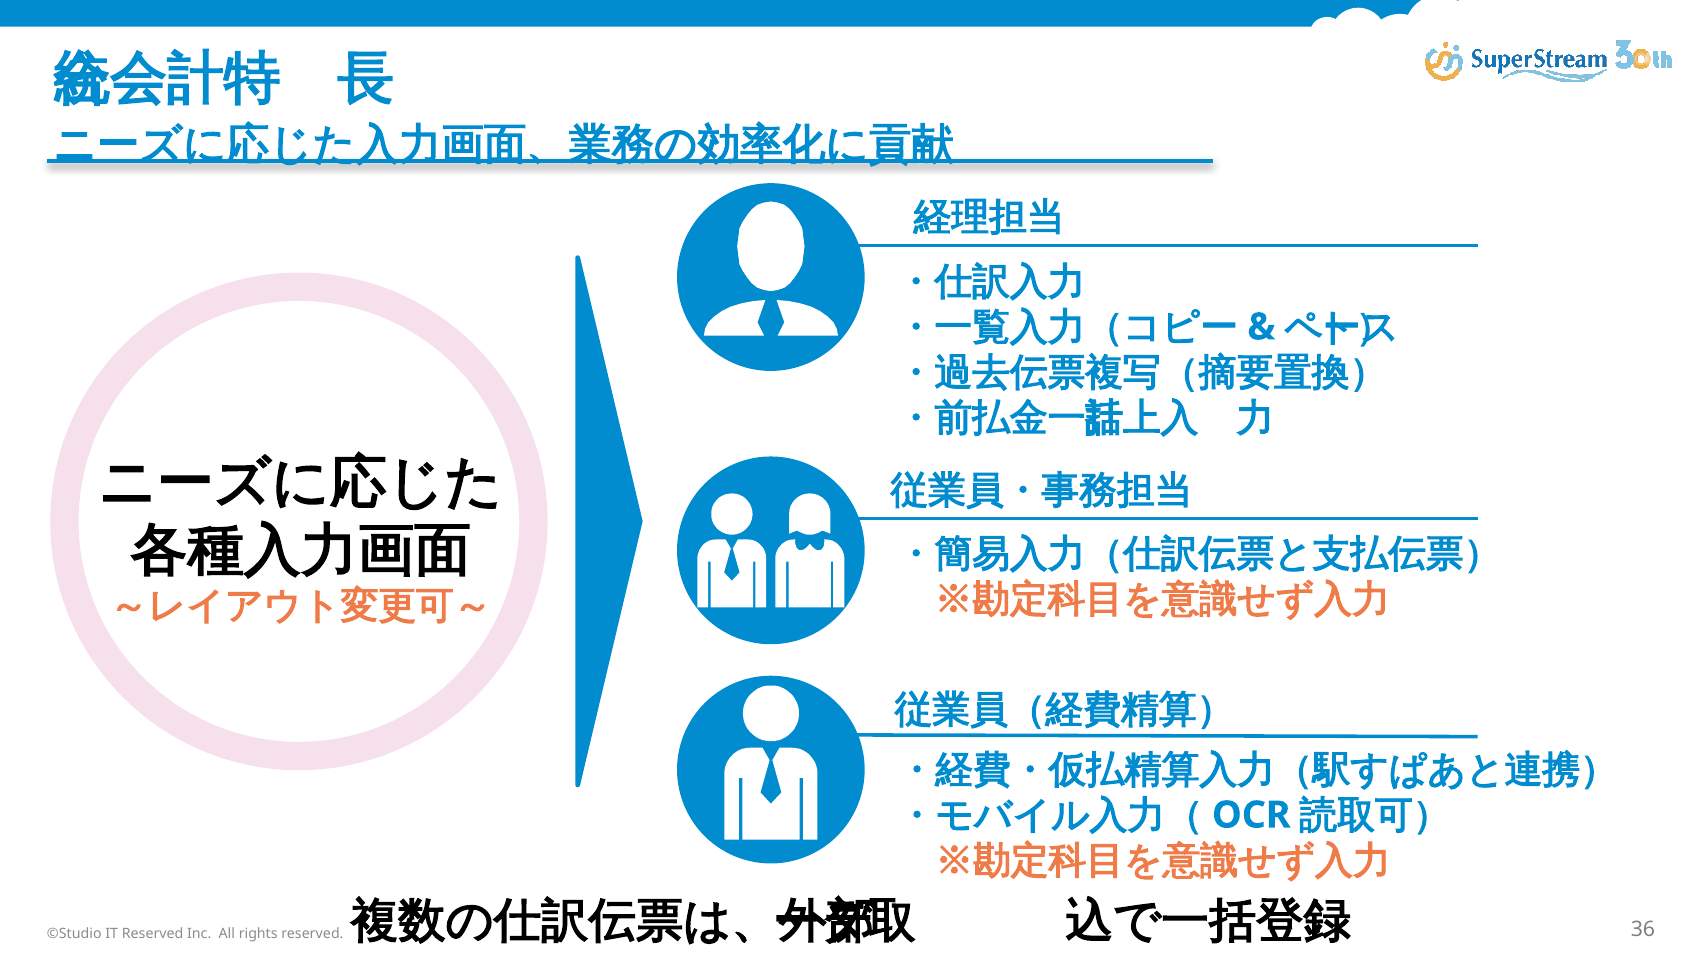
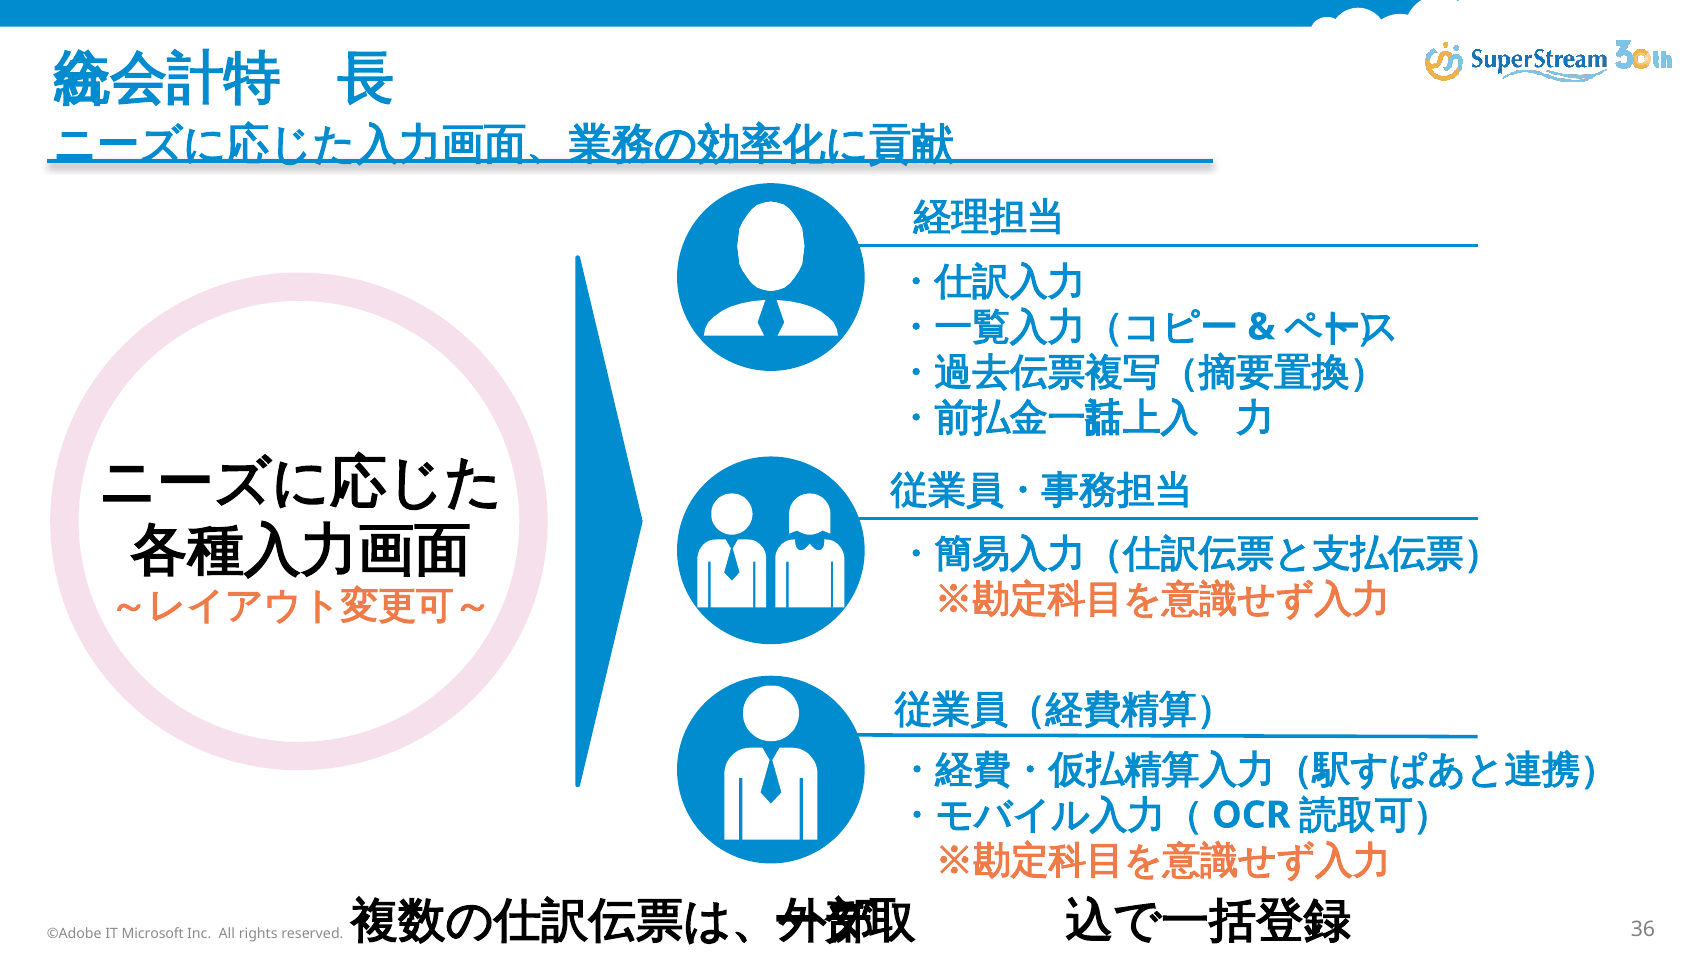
©Studio: ©Studio -> ©Adobe
IT Reserved: Reserved -> Microsoft
